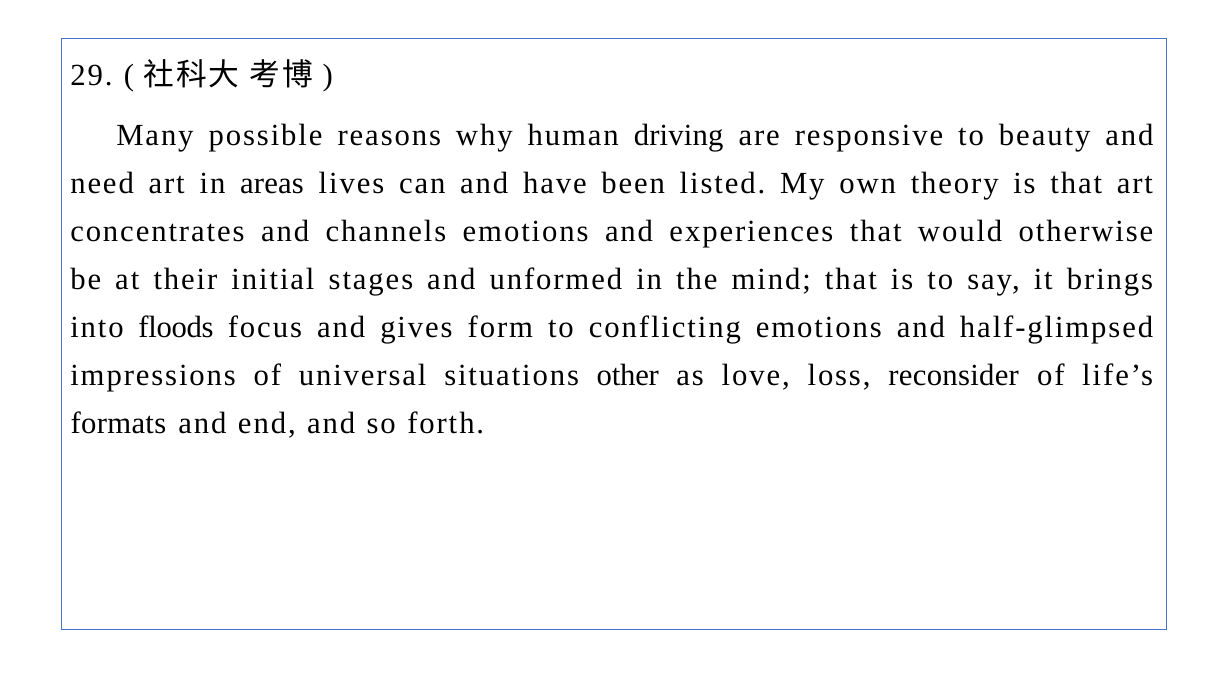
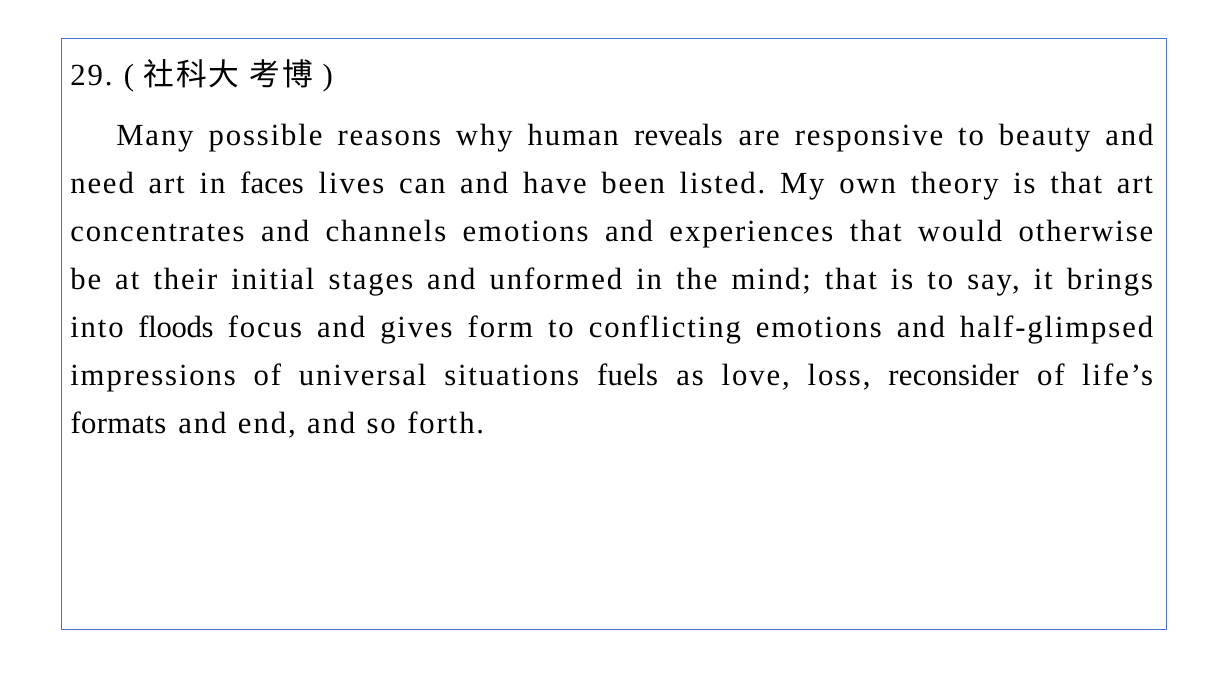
driving: driving -> reveals
areas: areas -> faces
other: other -> fuels
